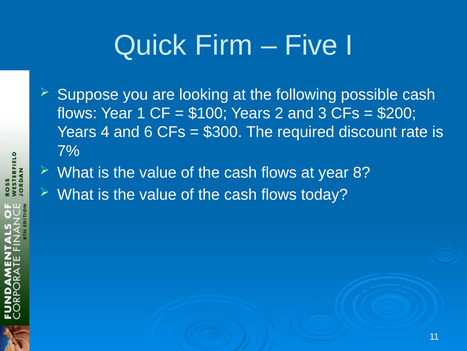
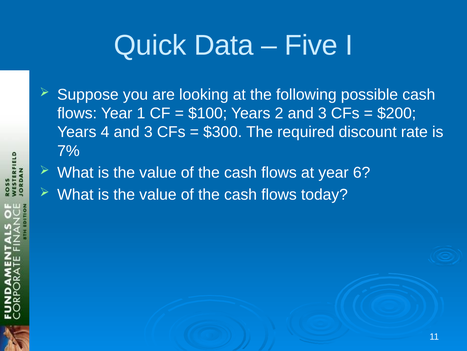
Firm: Firm -> Data
4 and 6: 6 -> 3
8: 8 -> 6
